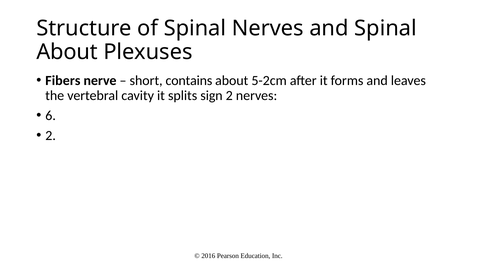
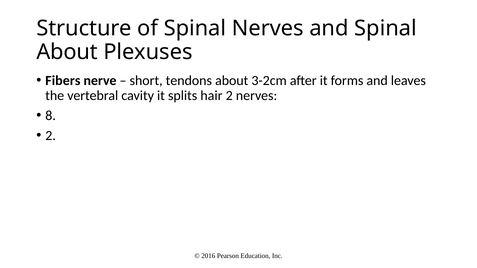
contains: contains -> tendons
5-2cm: 5-2cm -> 3-2cm
sign: sign -> hair
6: 6 -> 8
